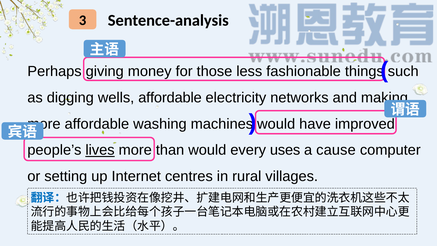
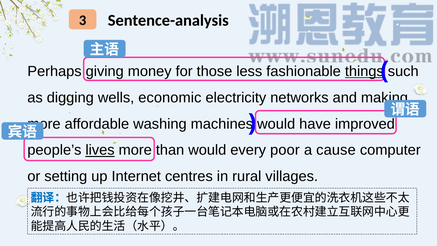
things underline: none -> present
wells affordable: affordable -> economic
uses: uses -> poor
